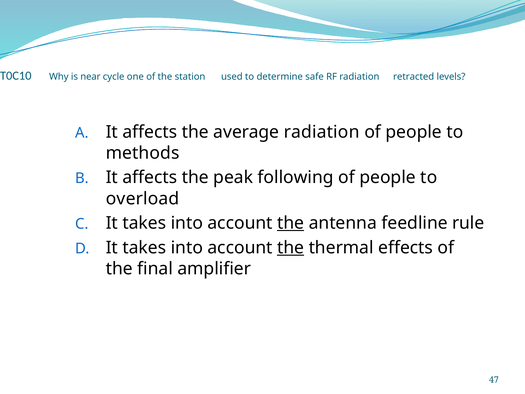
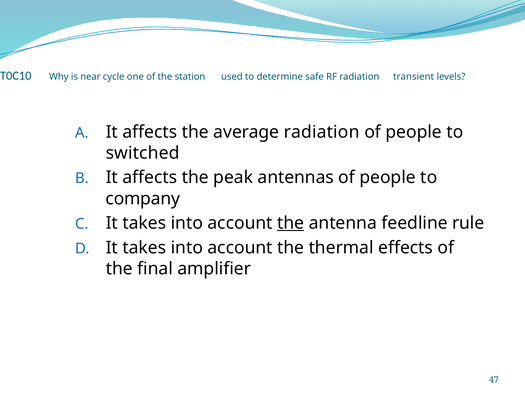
retracted: retracted -> transient
methods: methods -> switched
following: following -> antennas
overload: overload -> company
the at (291, 247) underline: present -> none
